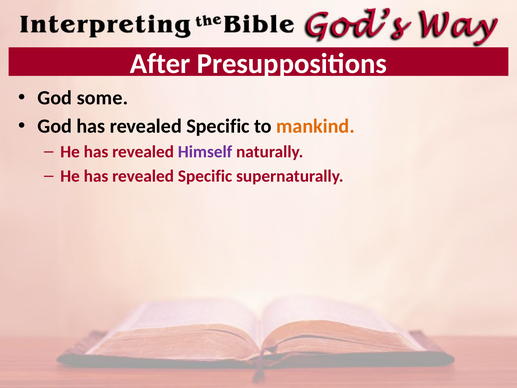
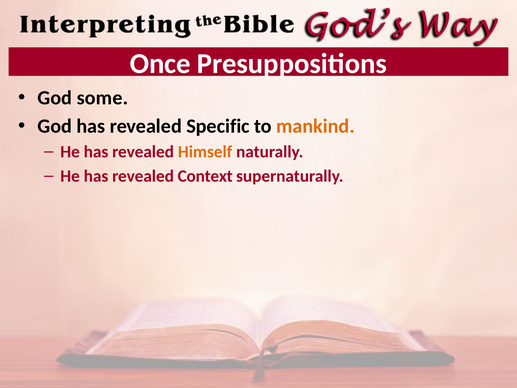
After: After -> Once
Himself colour: purple -> orange
He has revealed Specific: Specific -> Context
